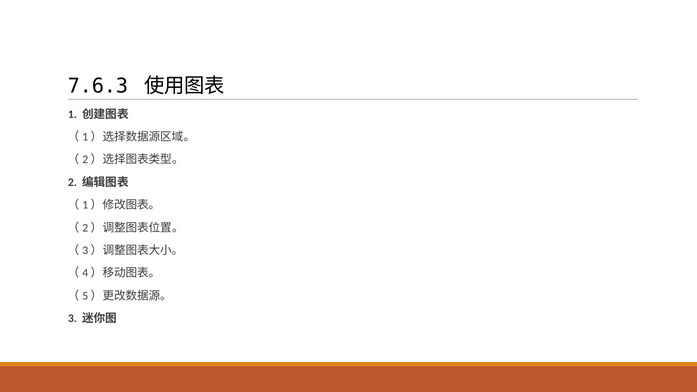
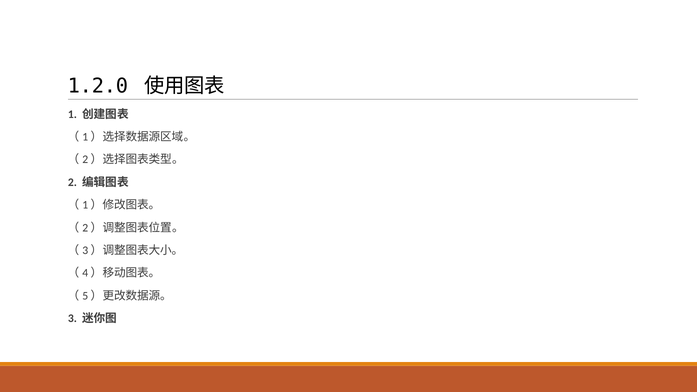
7.6.3: 7.6.3 -> 1.2.0
